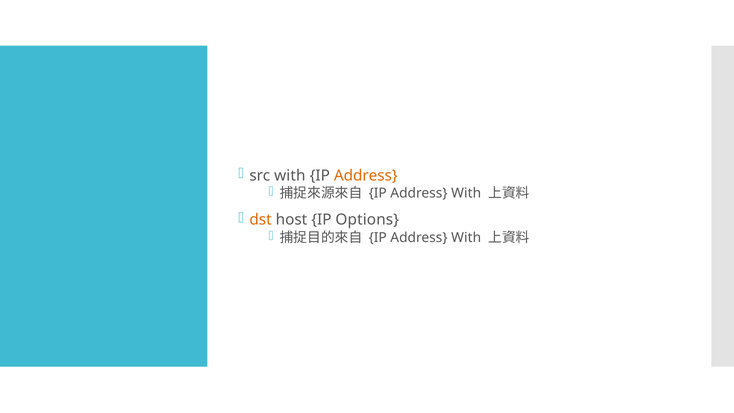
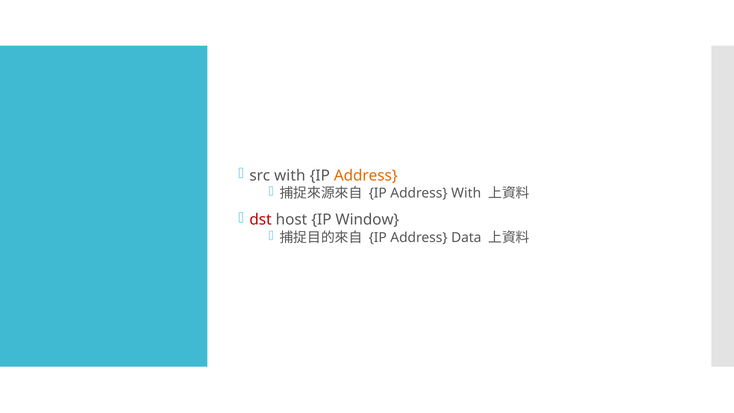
dst colour: orange -> red
Options: Options -> Window
With at (466, 237): With -> Data
